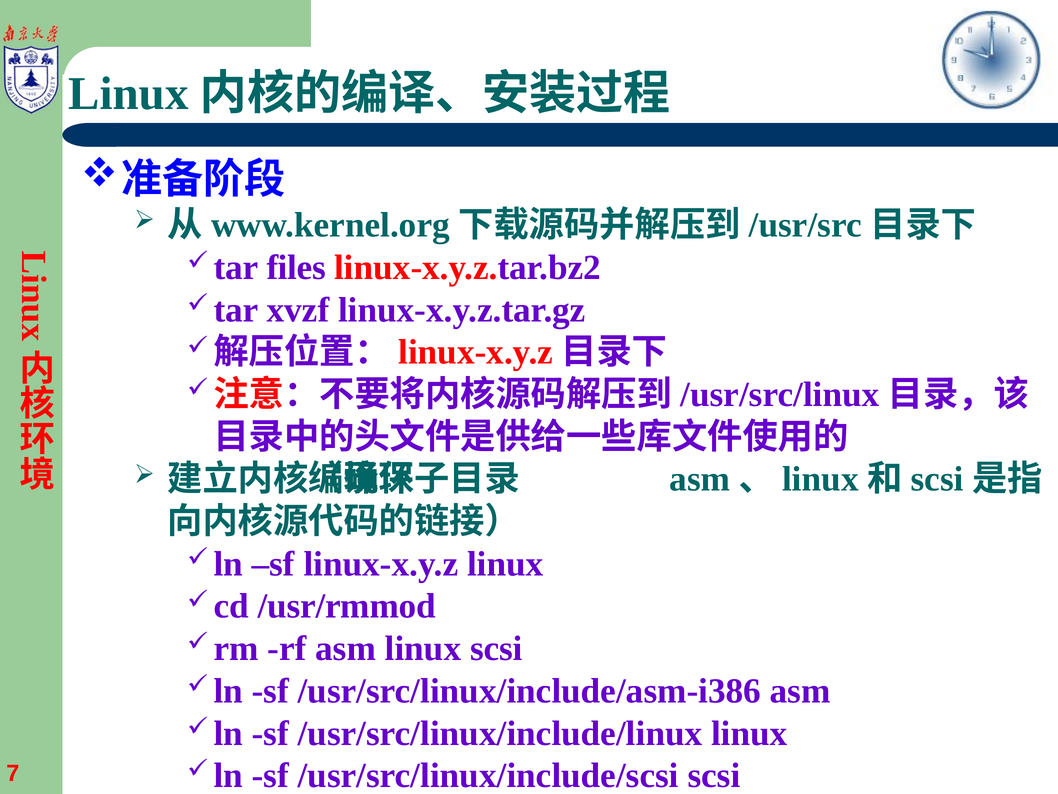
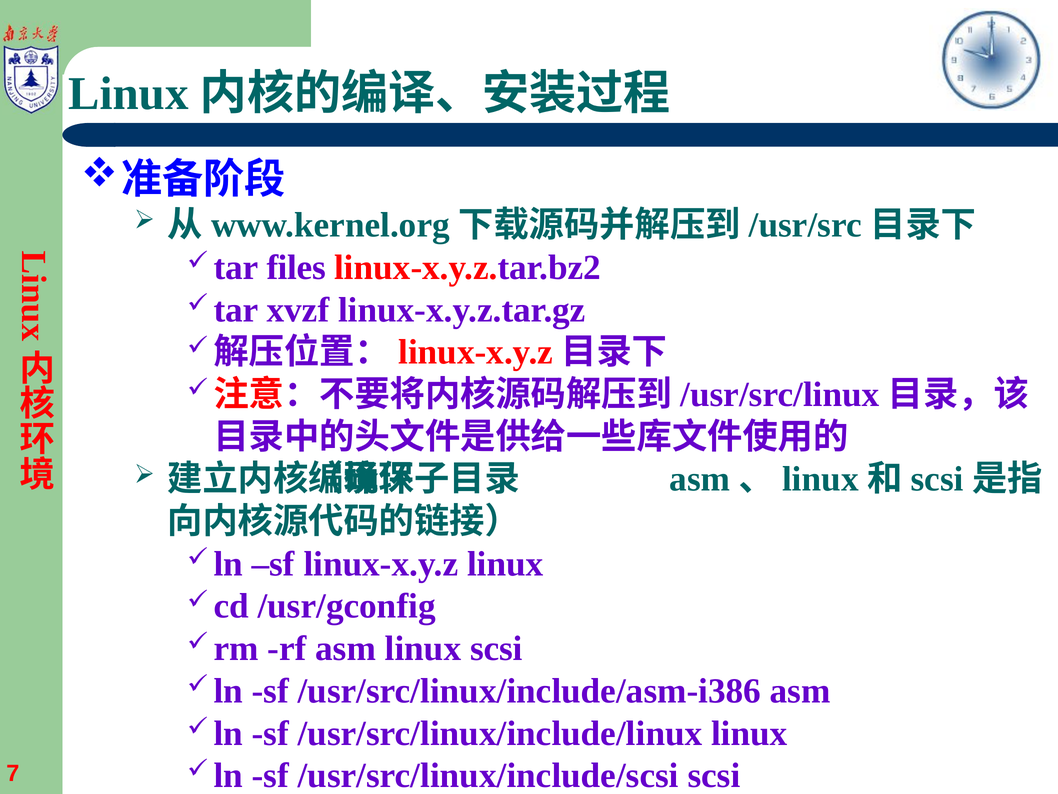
/usr/rmmod: /usr/rmmod -> /usr/gconfig
